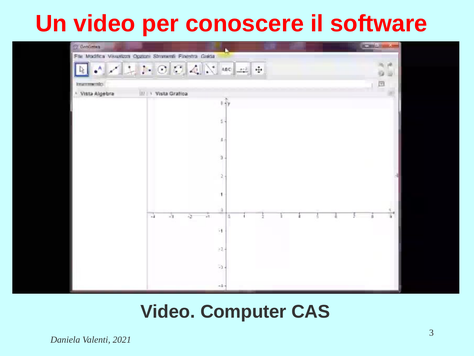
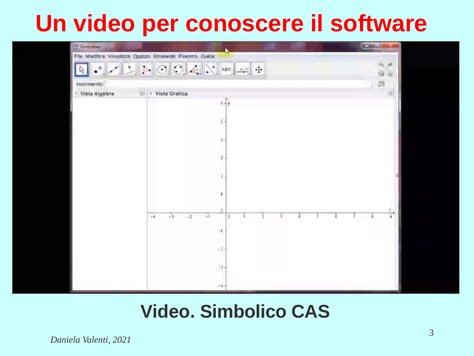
Computer: Computer -> Simbolico
